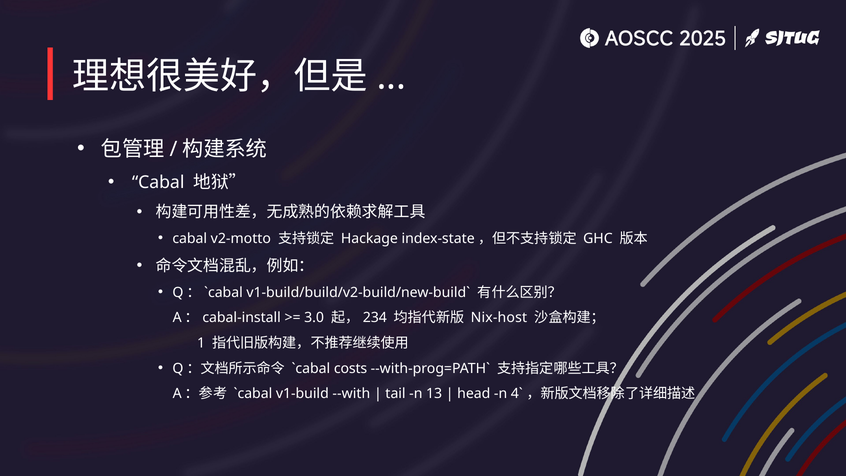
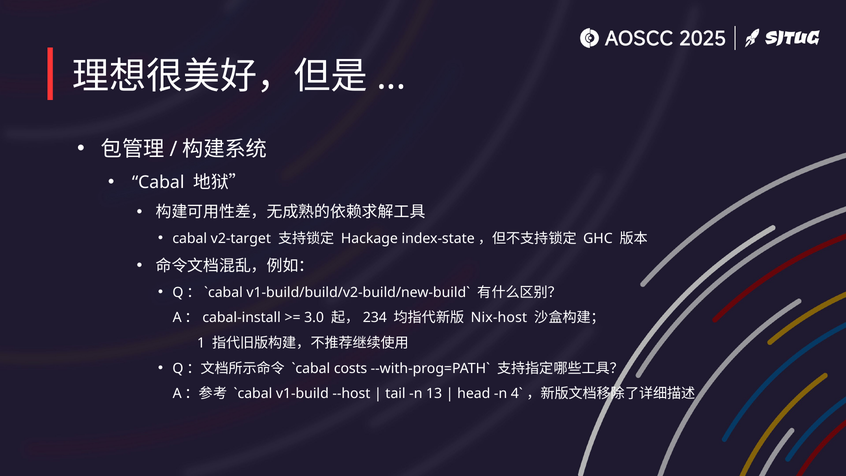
v2-motto: v2-motto -> v2-target
--with: --with -> --host
